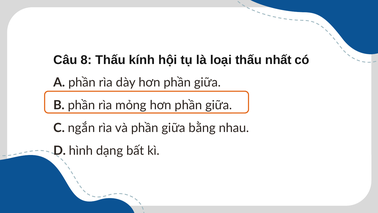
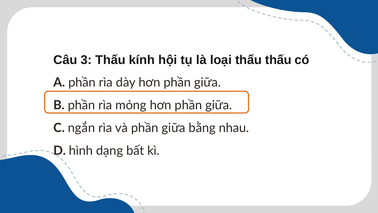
8: 8 -> 3
thấu nhất: nhất -> thấu
